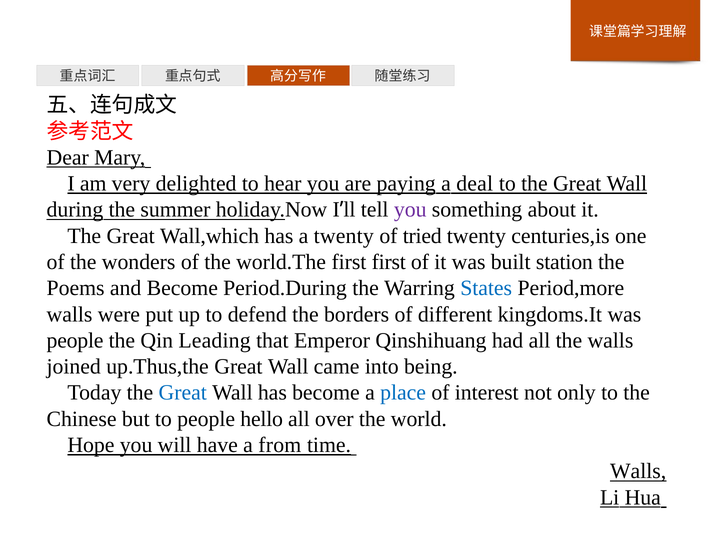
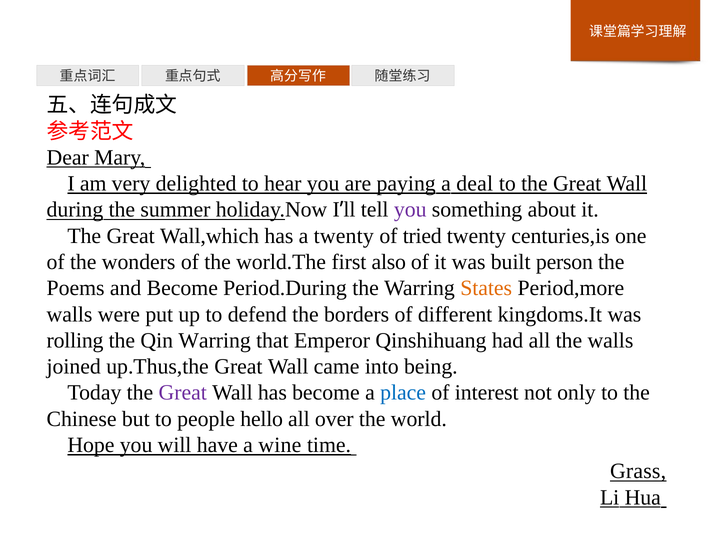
first first: first -> also
station: station -> person
States colour: blue -> orange
people at (75, 340): people -> rolling
Qin Leading: Leading -> Warring
Great at (183, 393) colour: blue -> purple
from: from -> wine
Walls at (638, 471): Walls -> Grass
